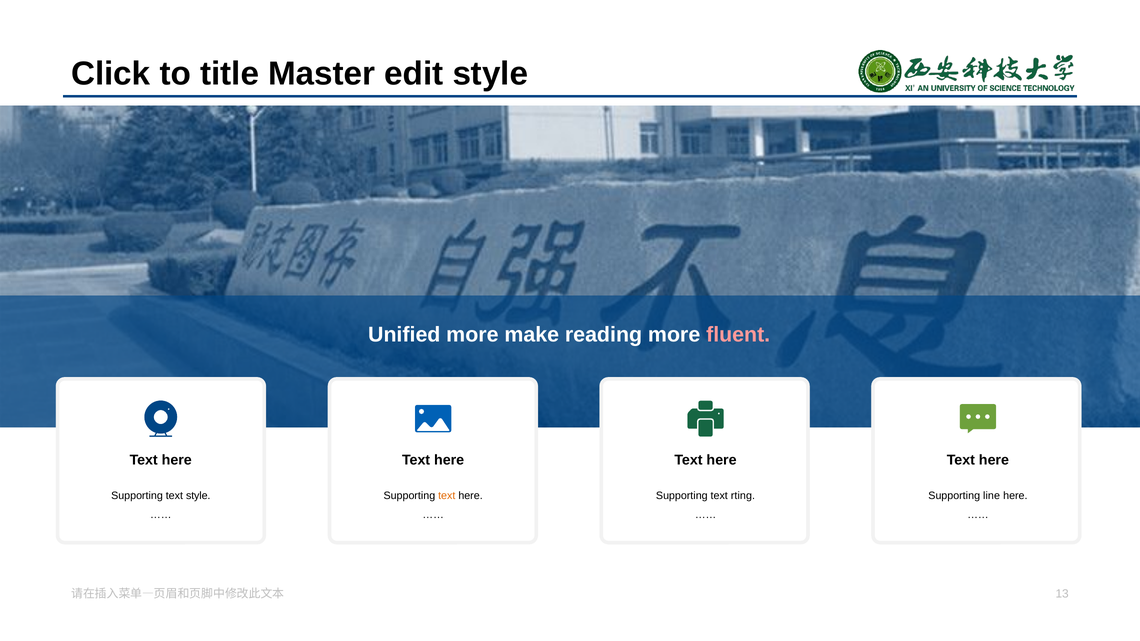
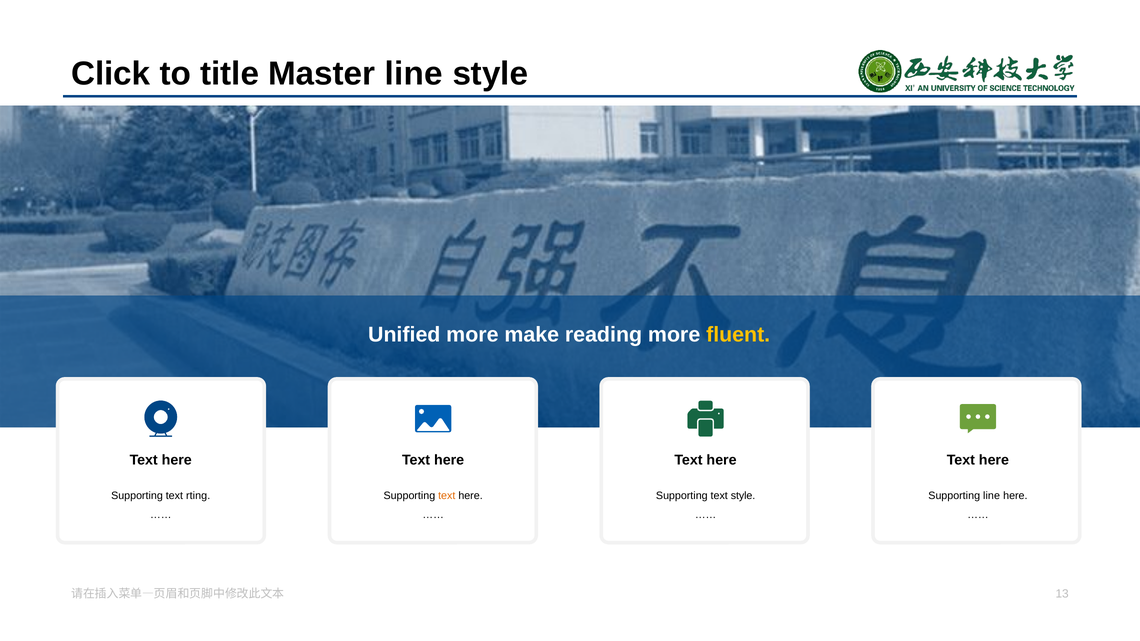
Master edit: edit -> line
fluent colour: pink -> yellow
text style: style -> rting
text rting: rting -> style
